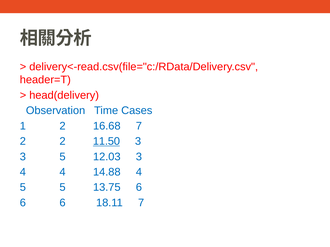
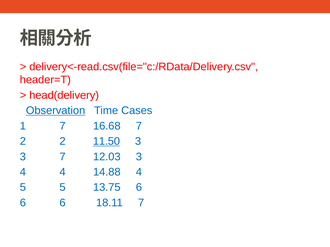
Observation underline: none -> present
1 2: 2 -> 7
3 5: 5 -> 7
